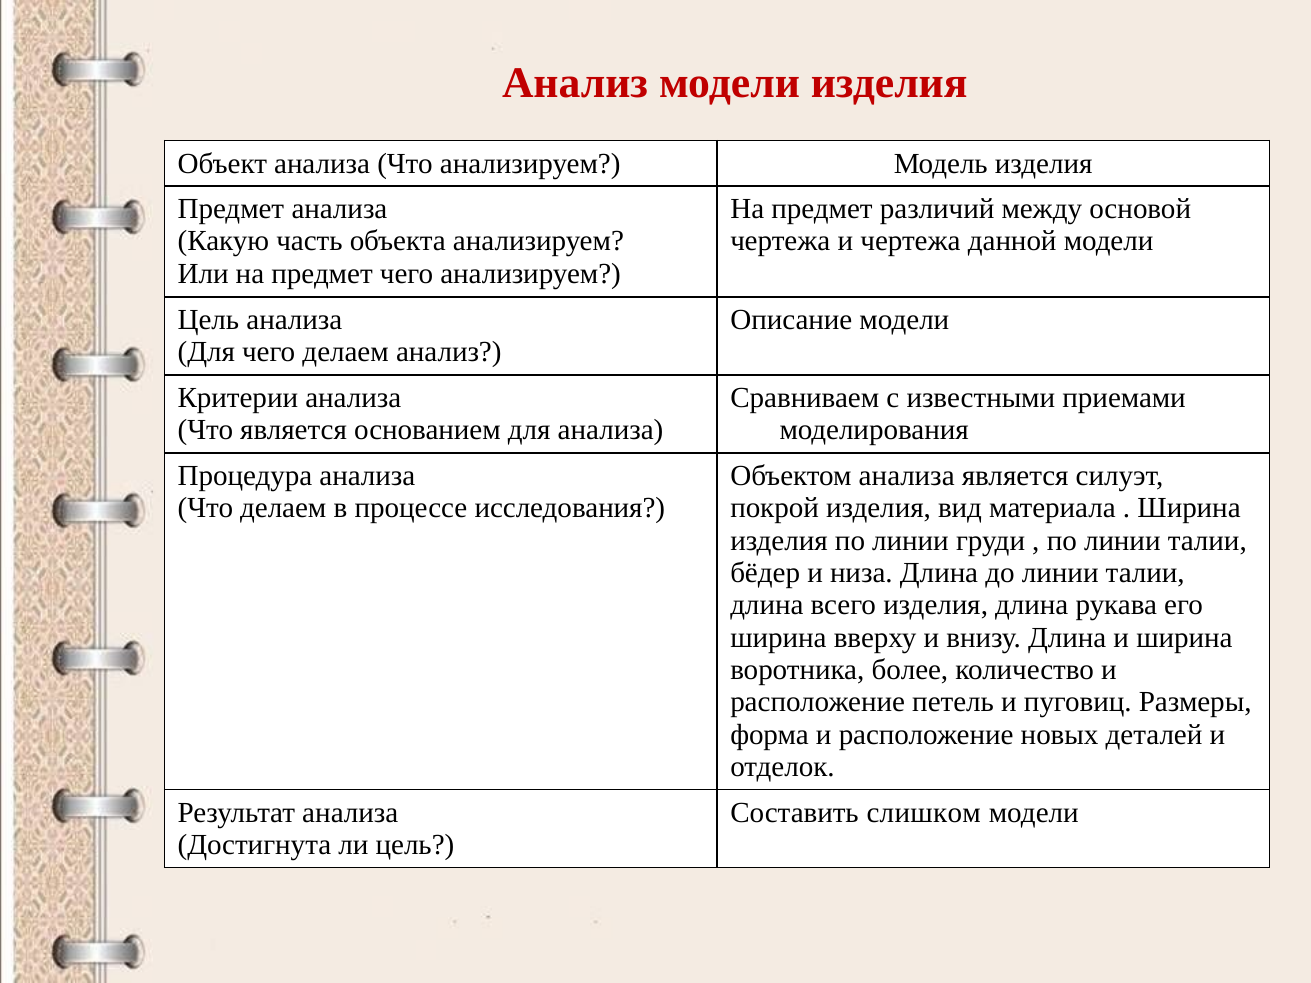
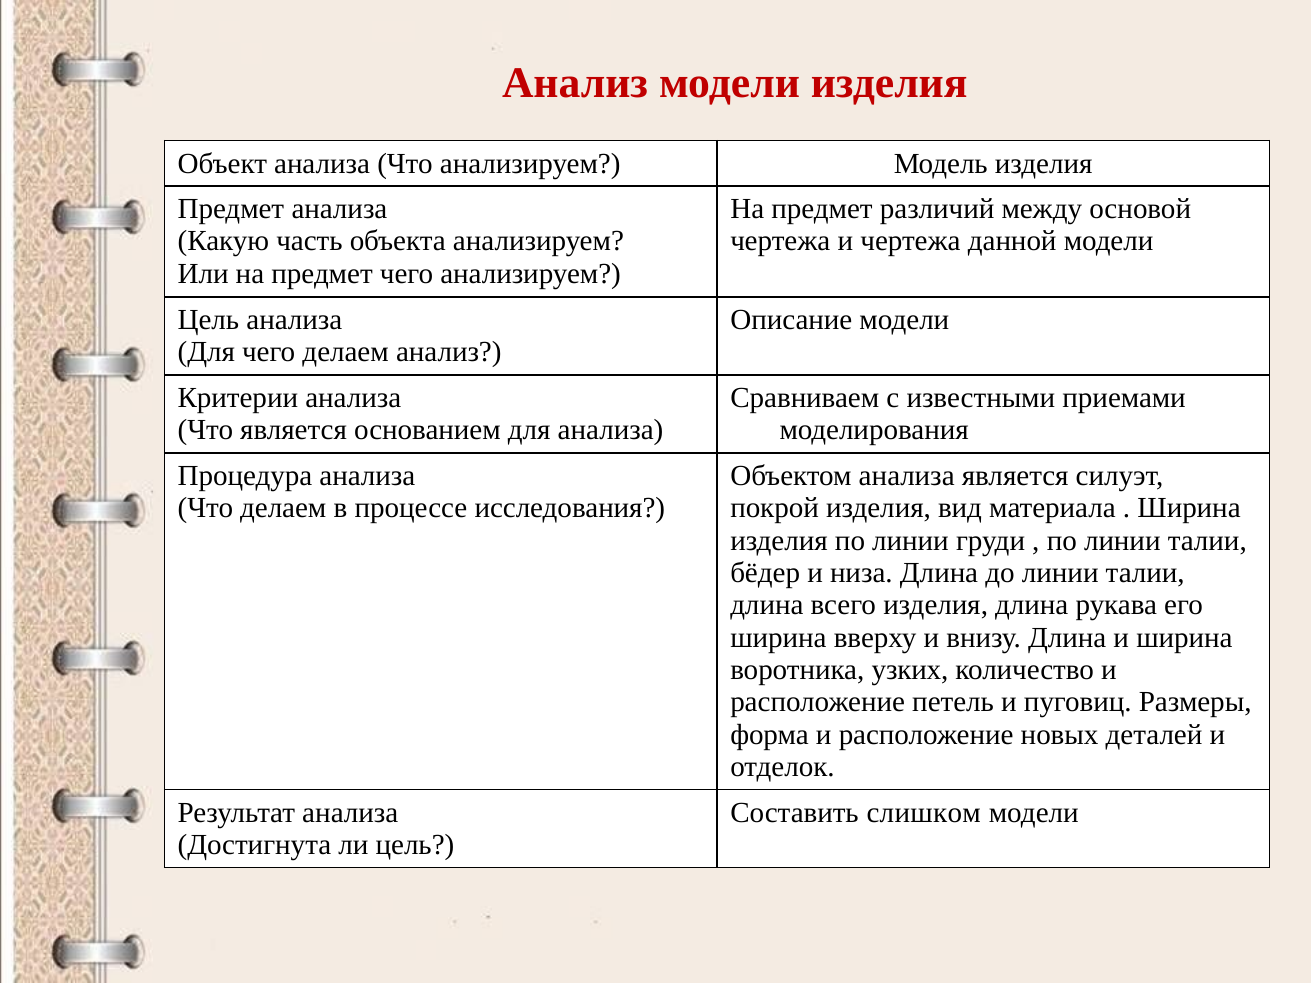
более: более -> узких
